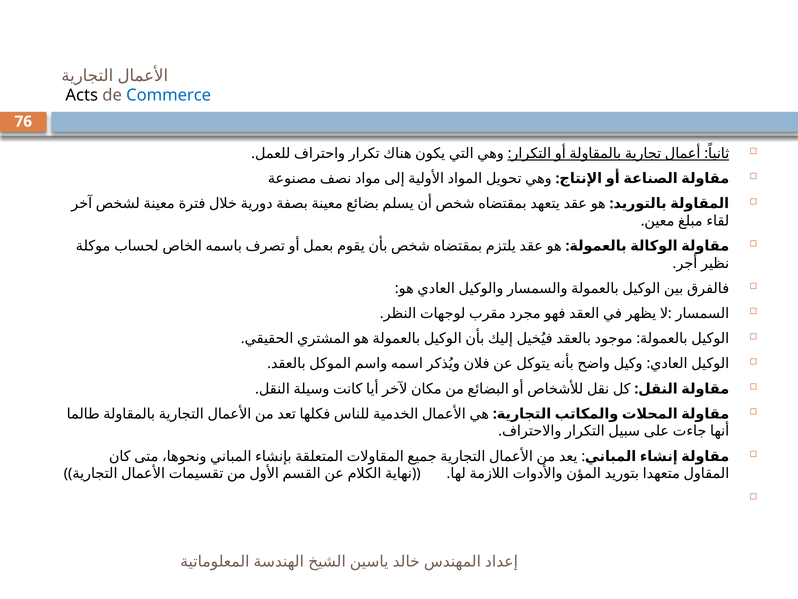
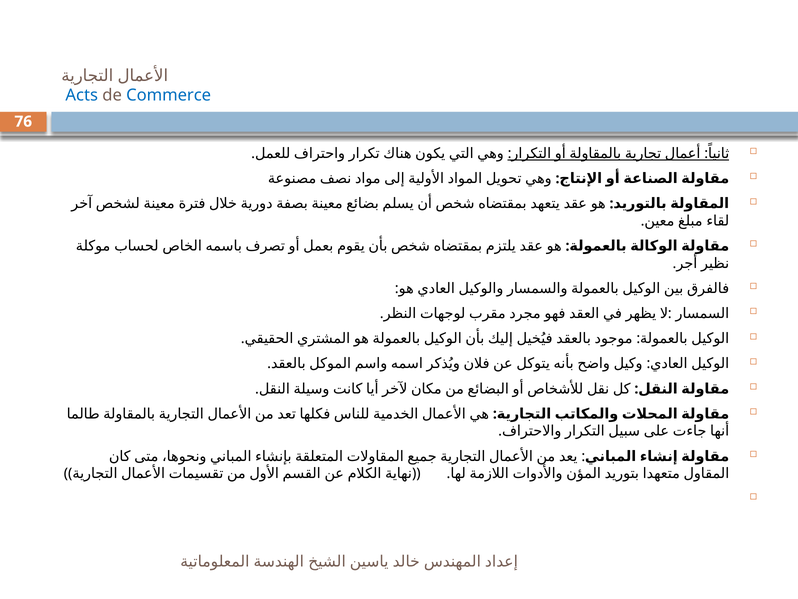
Acts colour: black -> blue
